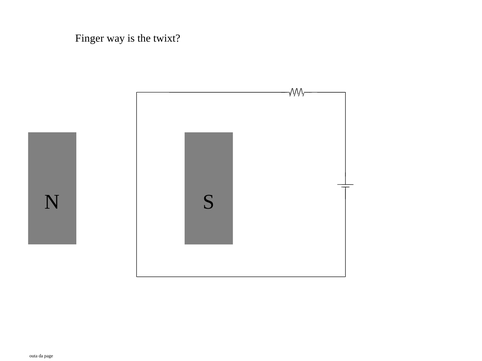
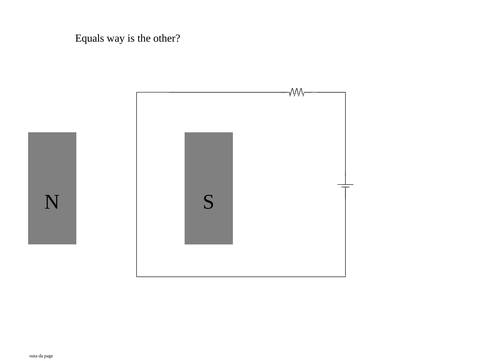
Finger: Finger -> Equals
twixt: twixt -> other
